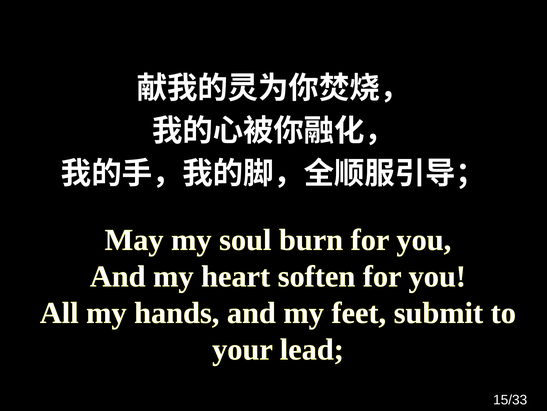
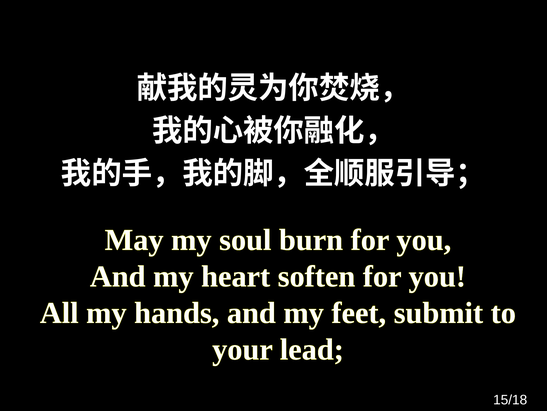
15/33: 15/33 -> 15/18
